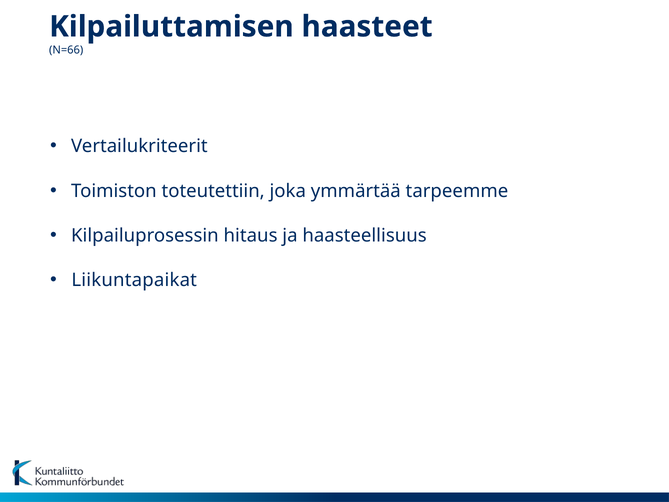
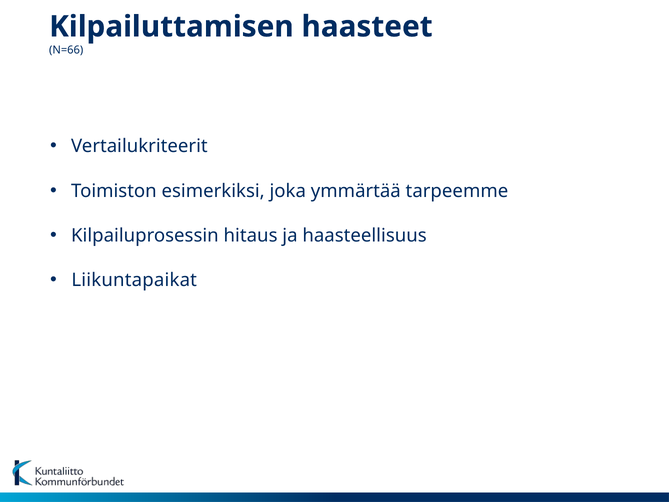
toteutettiin: toteutettiin -> esimerkiksi
